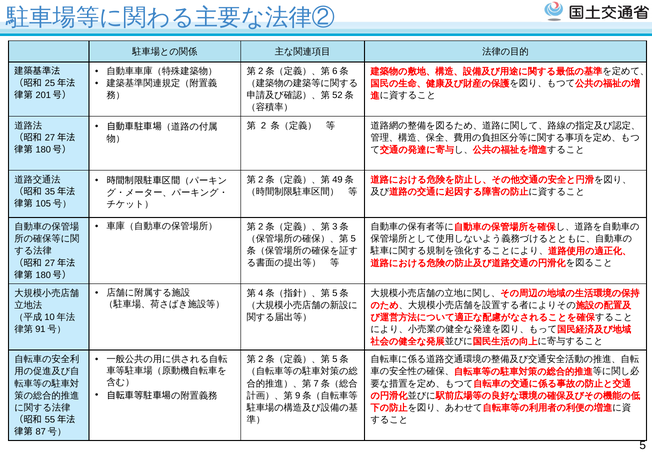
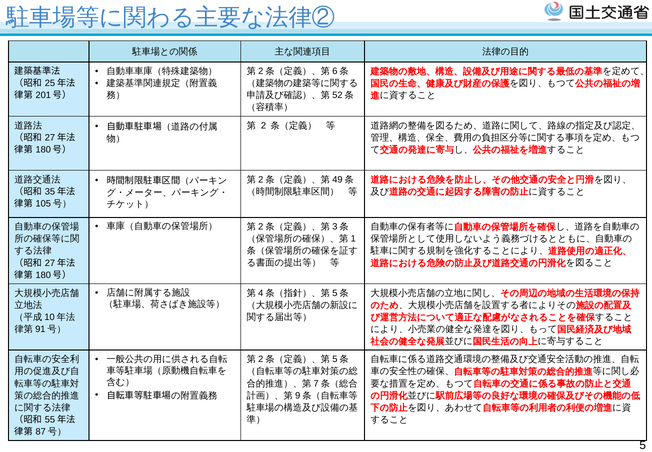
5 at (353, 238): 5 -> 1
